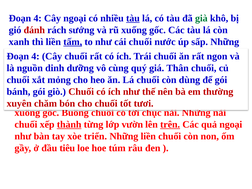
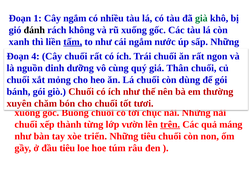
4 at (38, 18): 4 -> 1
Cây ngoại: ngoại -> ngắm
tàu at (133, 18) underline: present -> none
đánh colour: red -> black
rách sướng: sướng -> không
cái chuối: chuối -> ngắm
thành underline: present -> none
quả ngoại: ngoại -> máng
Những liền: liền -> tiêu
